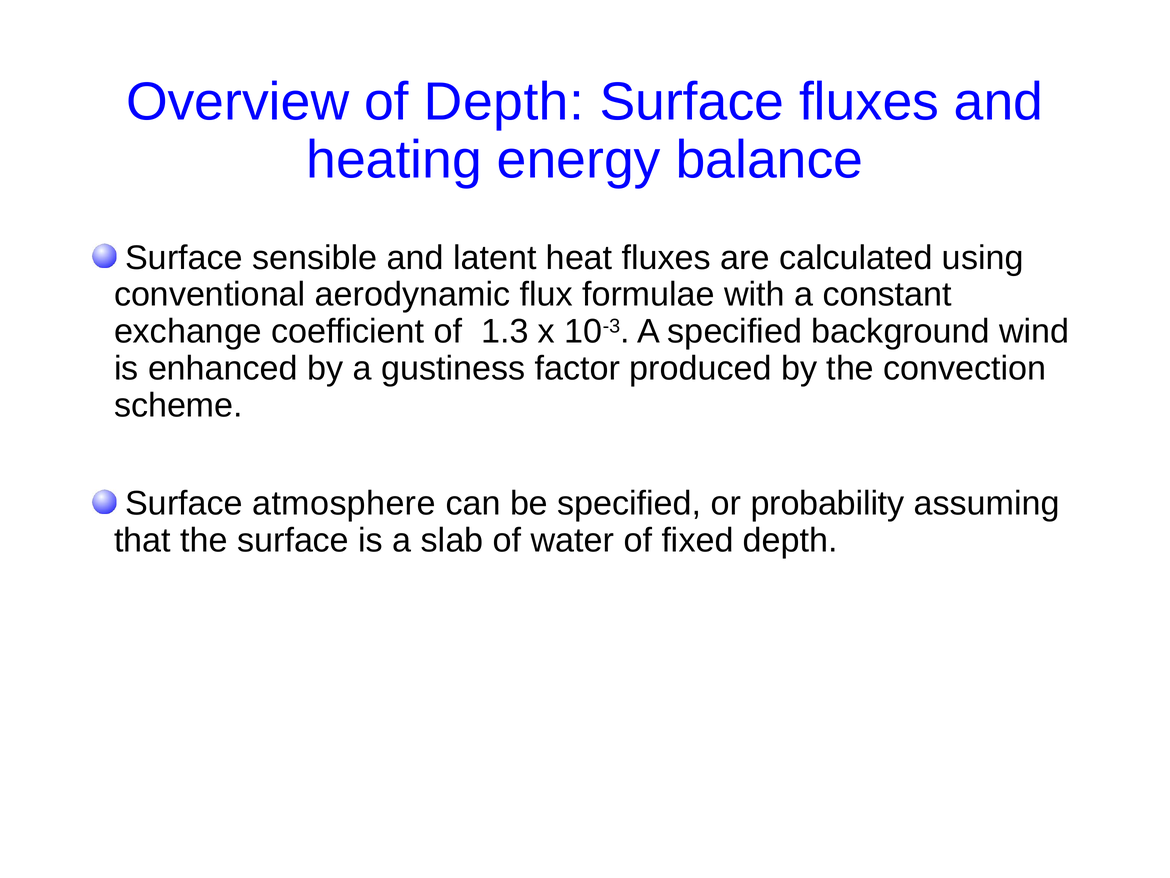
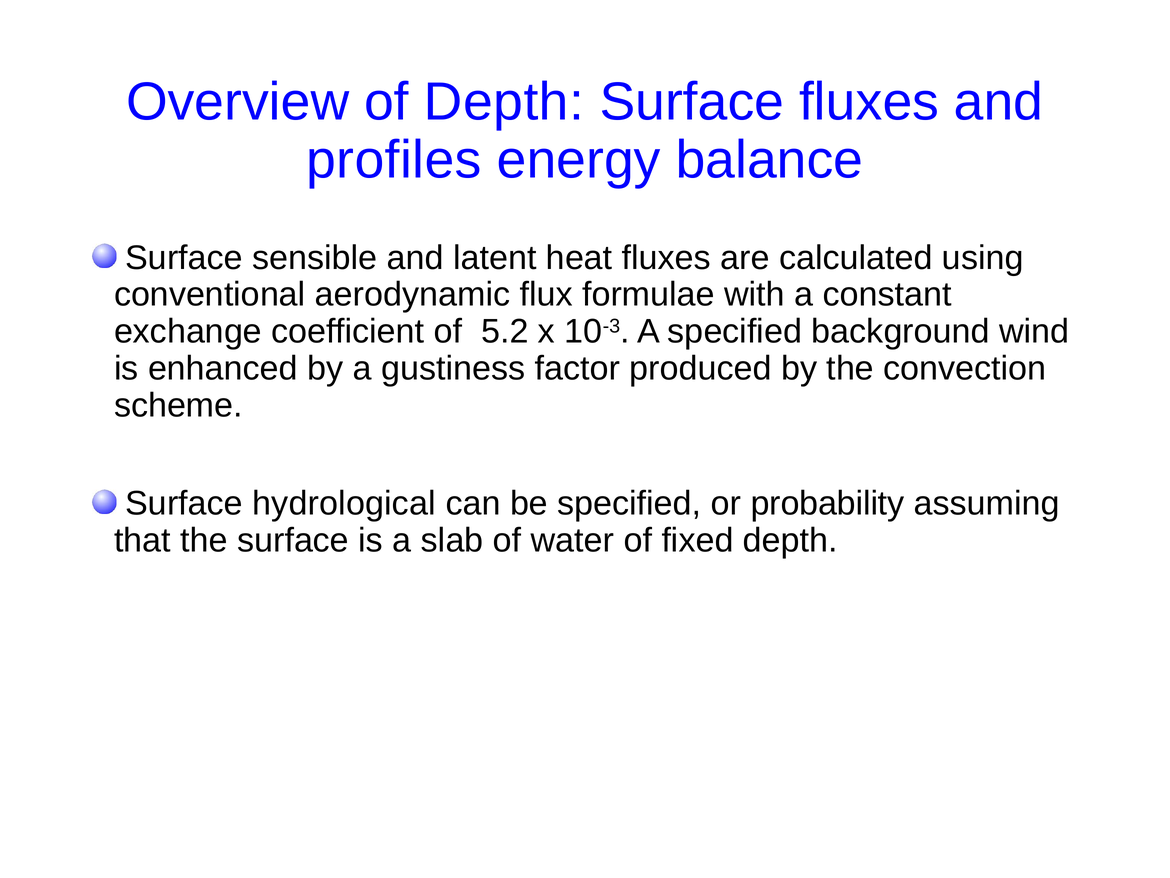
heating: heating -> profiles
1.3: 1.3 -> 5.2
atmosphere: atmosphere -> hydrological
